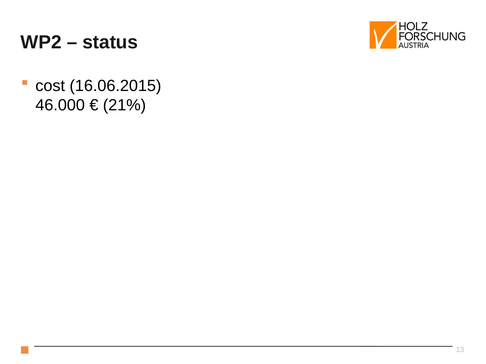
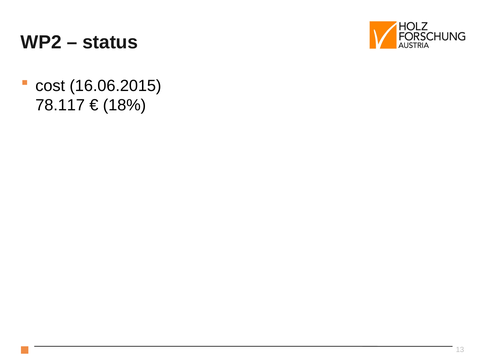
46.000: 46.000 -> 78.117
21%: 21% -> 18%
